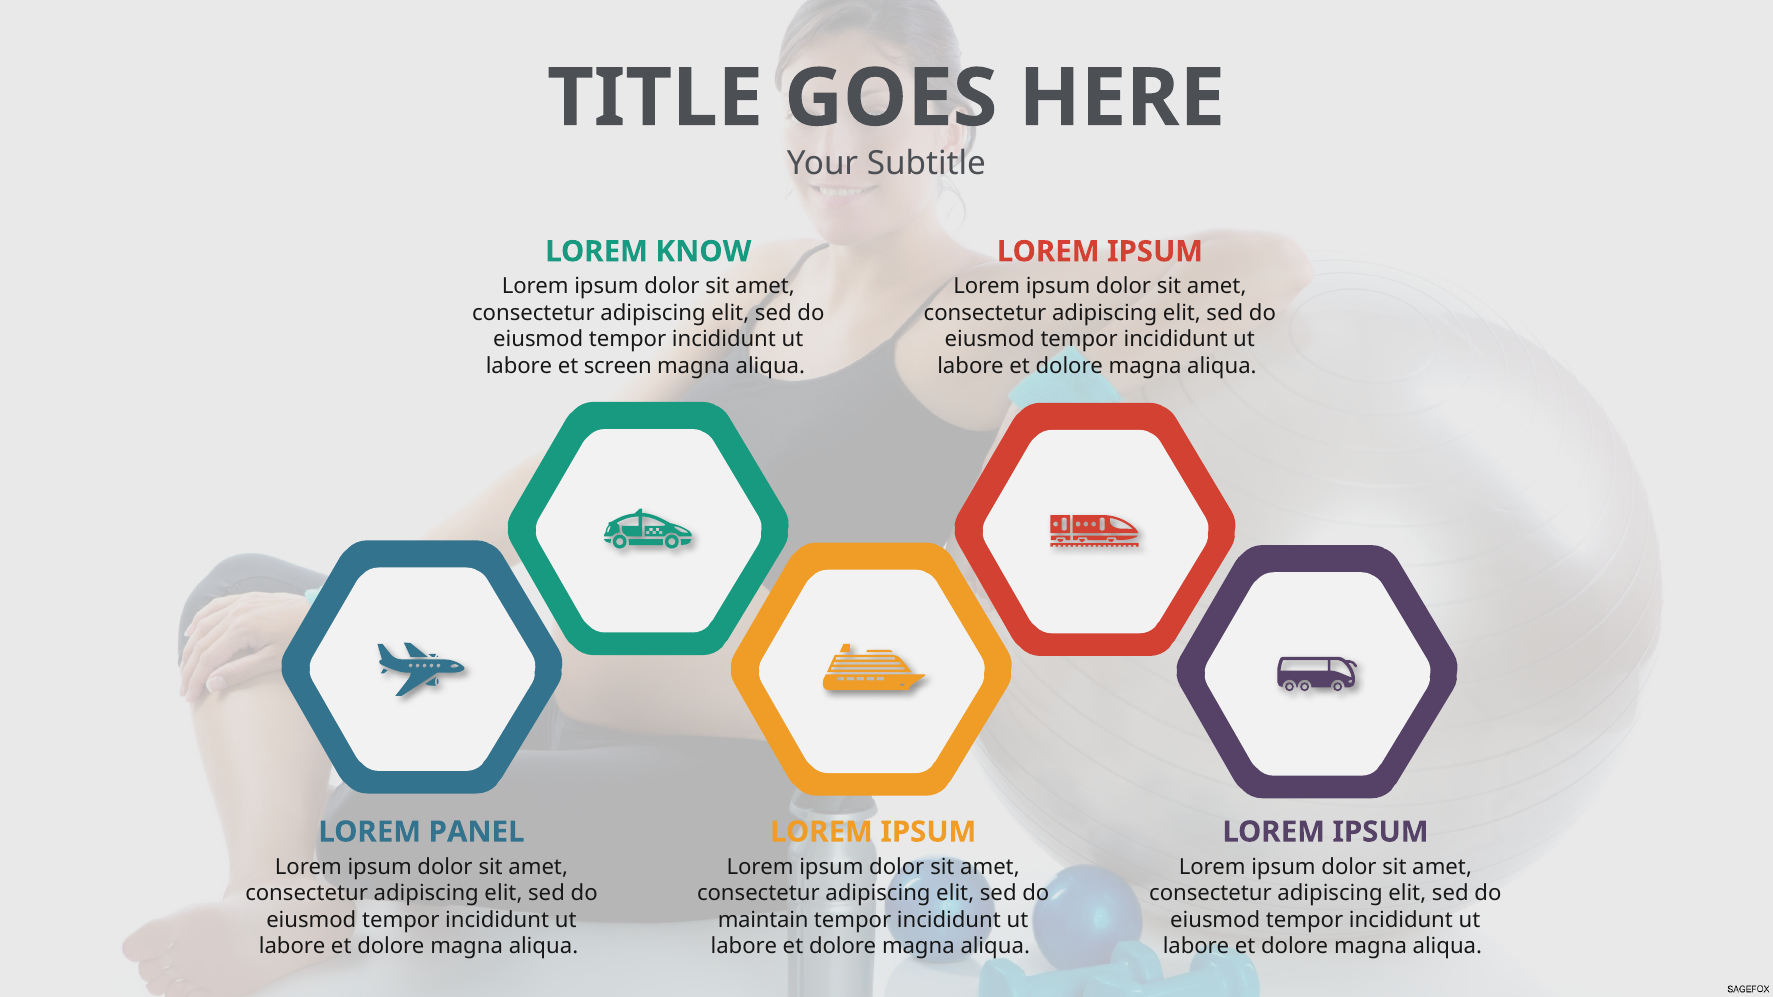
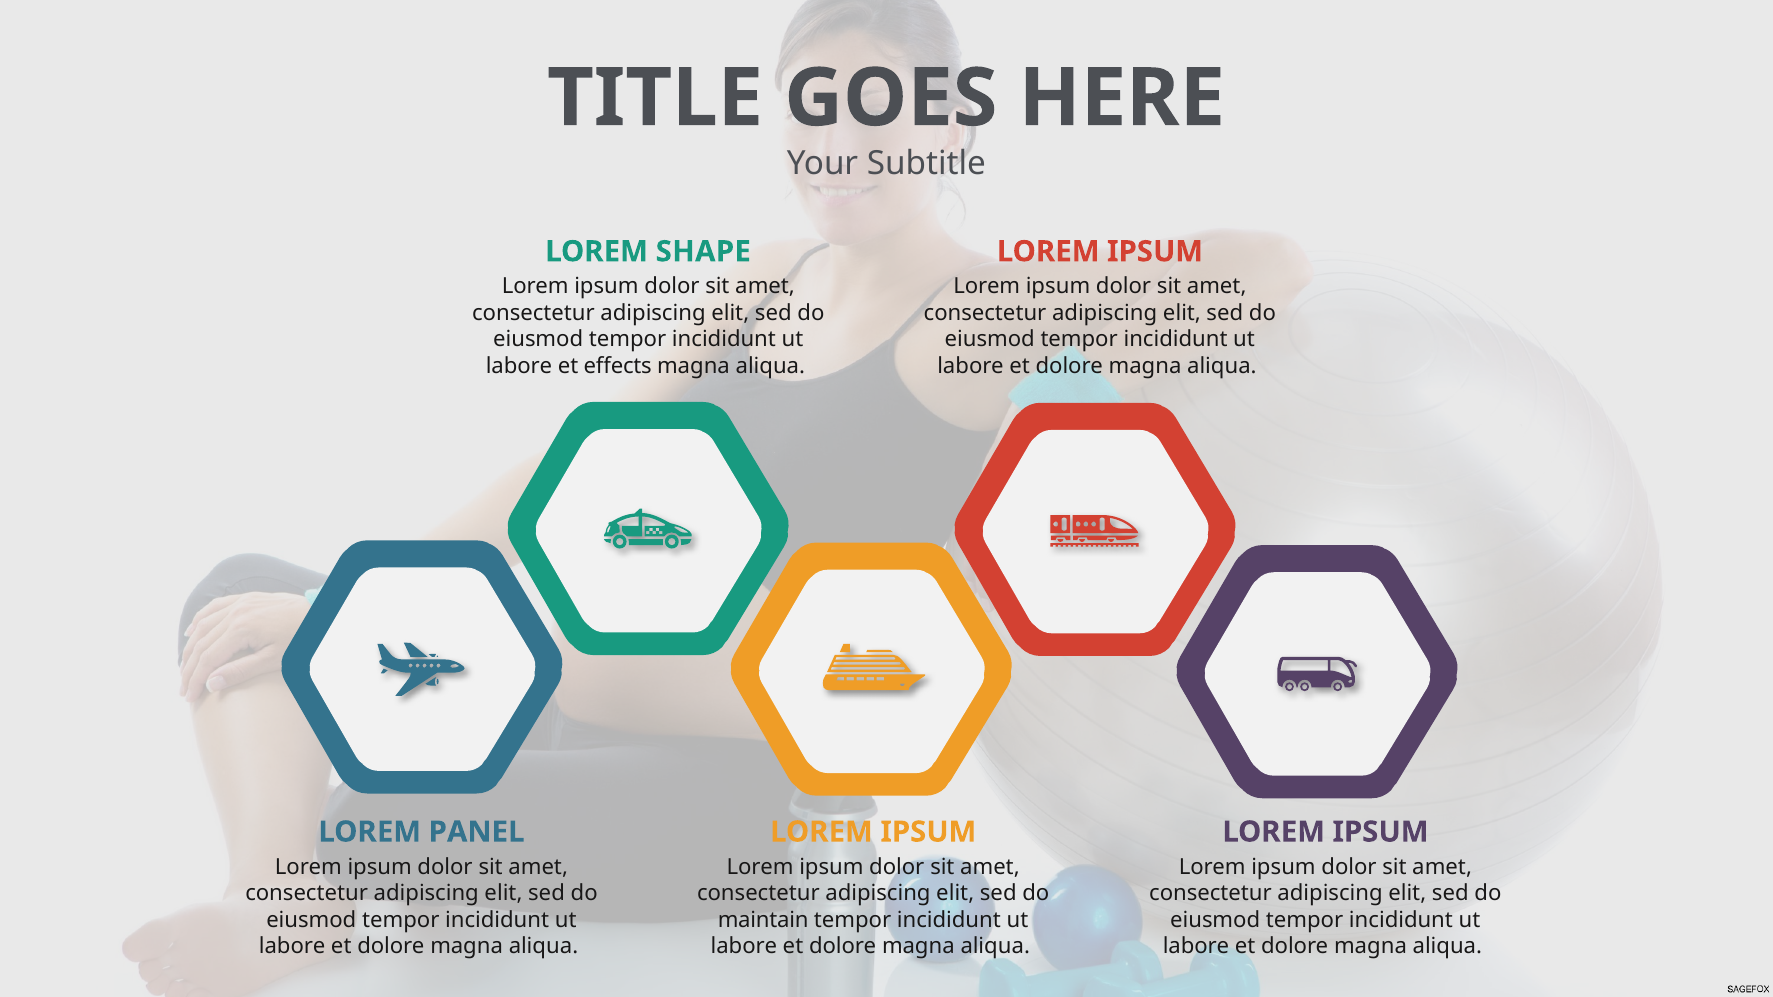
KNOW: KNOW -> SHAPE
screen: screen -> effects
